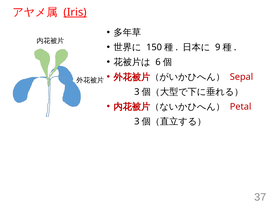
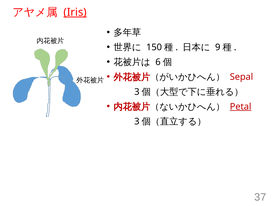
Petal underline: none -> present
